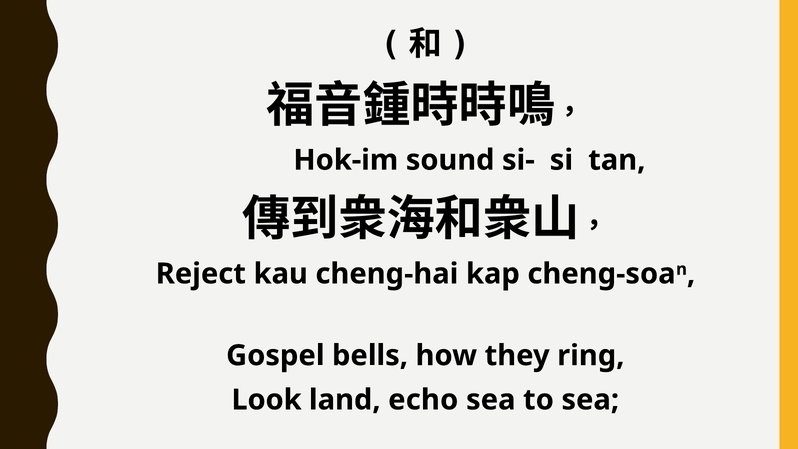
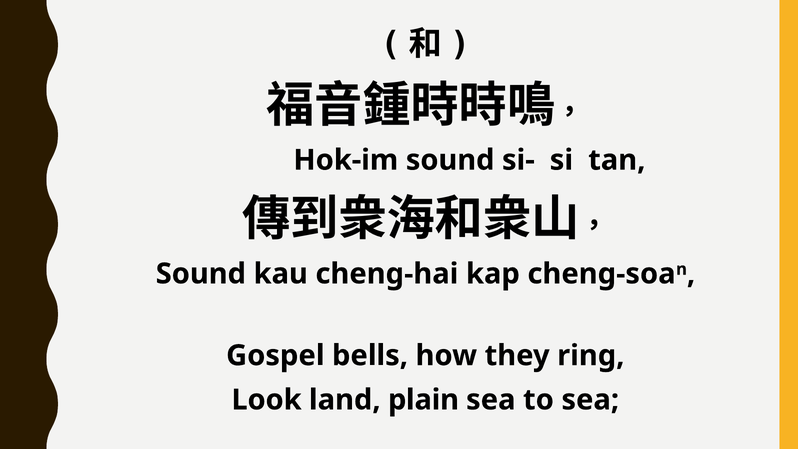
Reject at (201, 274): Reject -> Sound
echo: echo -> plain
